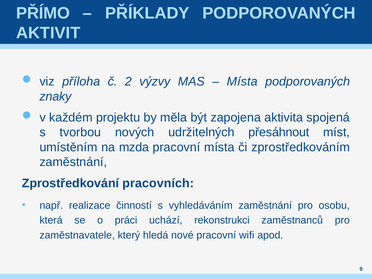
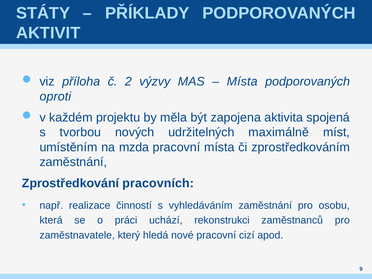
PŘÍMO: PŘÍMO -> STÁTY
znaky: znaky -> oproti
přesáhnout: přesáhnout -> maximálně
wifi: wifi -> cizí
